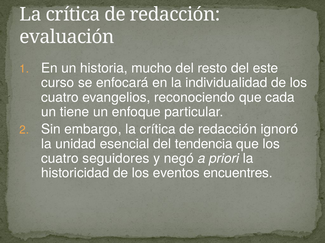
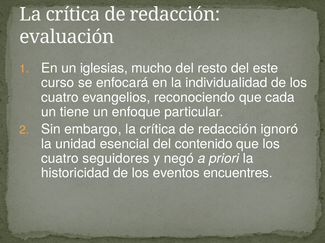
historia: historia -> iglesias
tendencia: tendencia -> contenido
